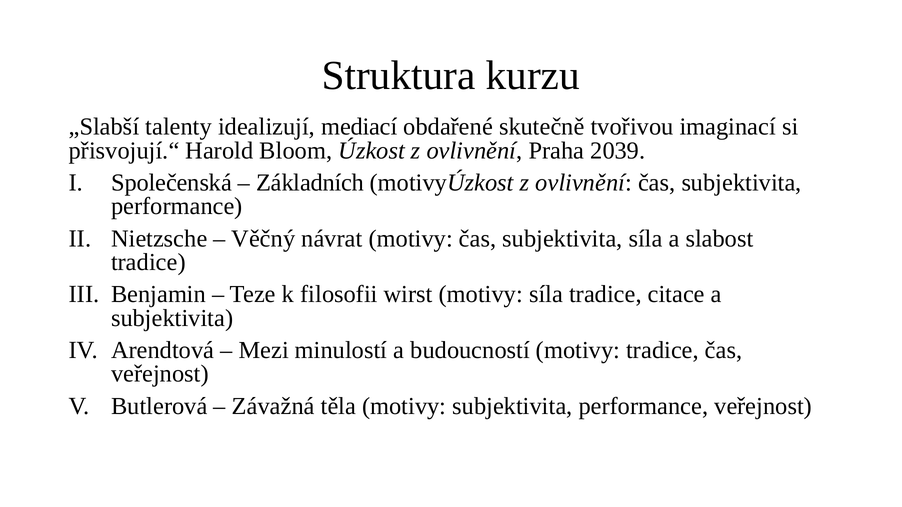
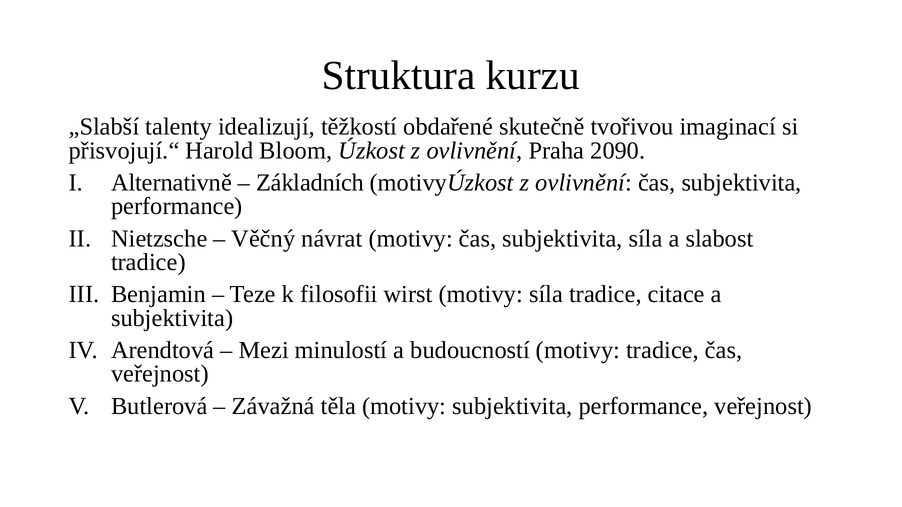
mediací: mediací -> těžkostí
2039: 2039 -> 2090
Společenská: Společenská -> Alternativně
